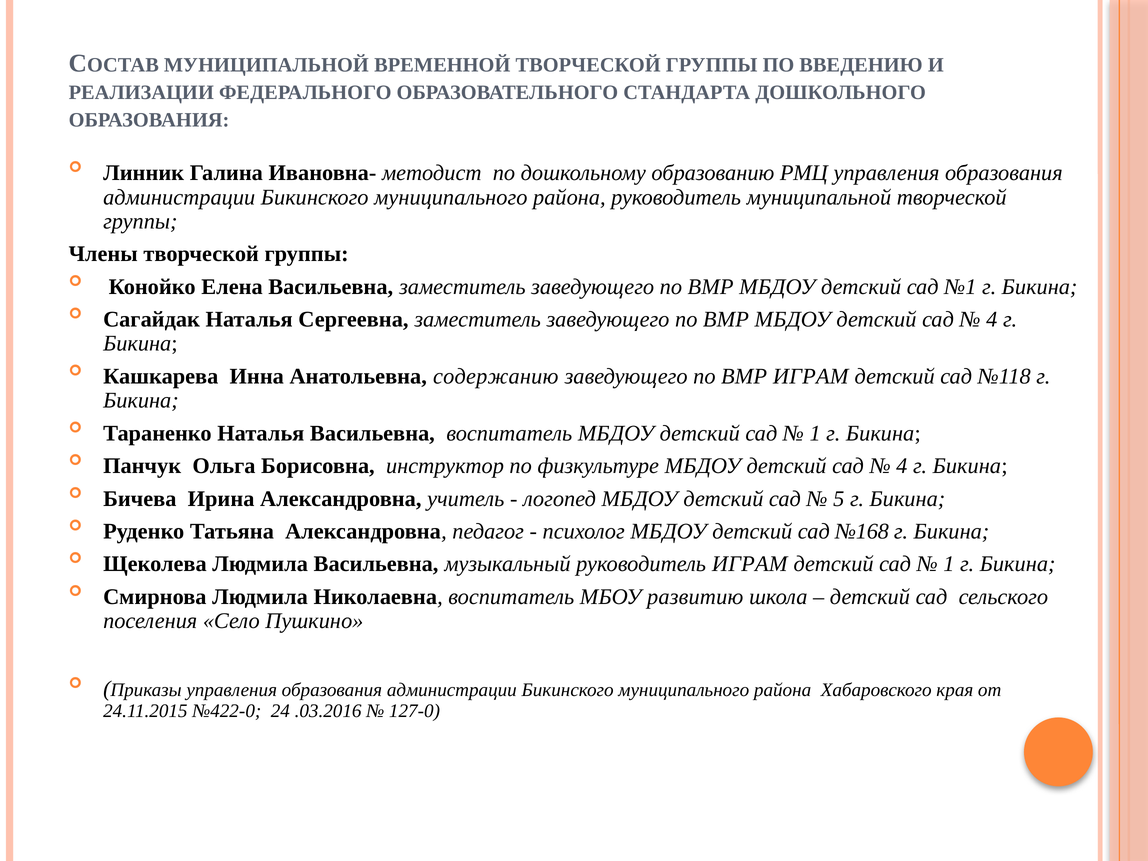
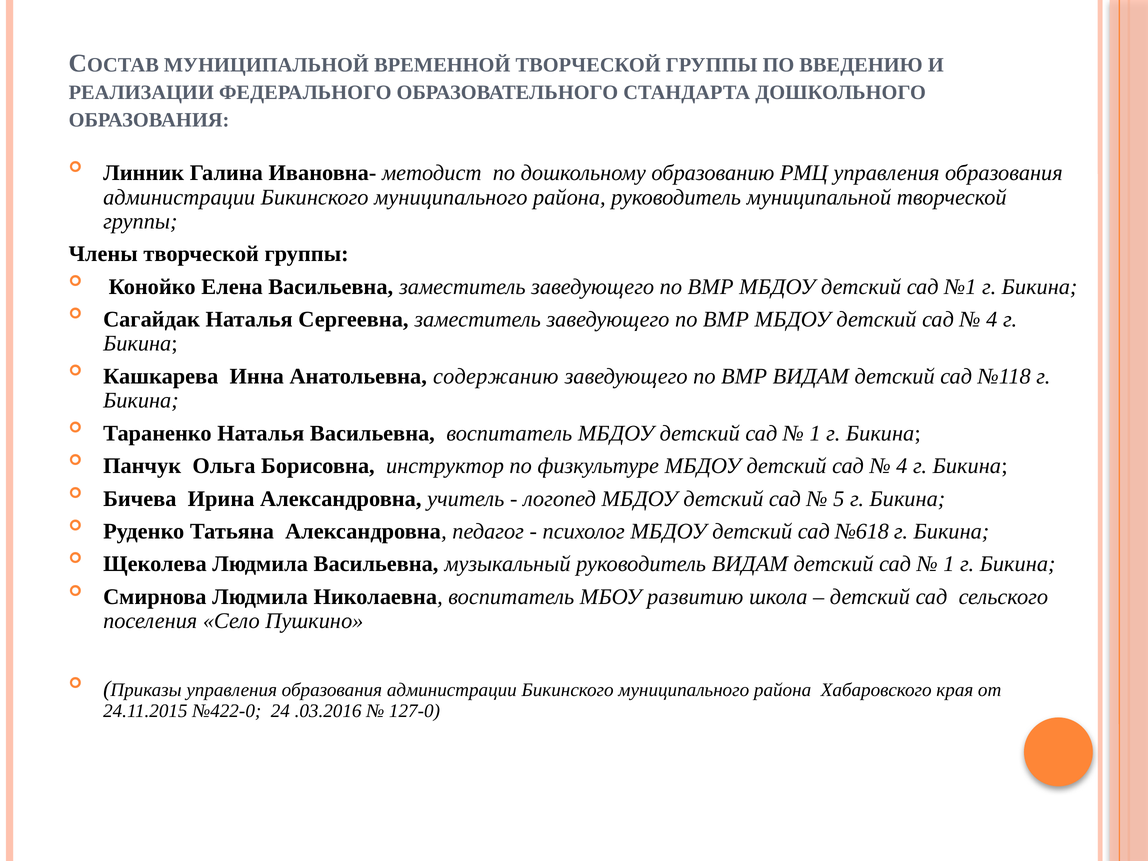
ВМР ИГРАМ: ИГРАМ -> ВИДАМ
№168: №168 -> №618
руководитель ИГРАМ: ИГРАМ -> ВИДАМ
